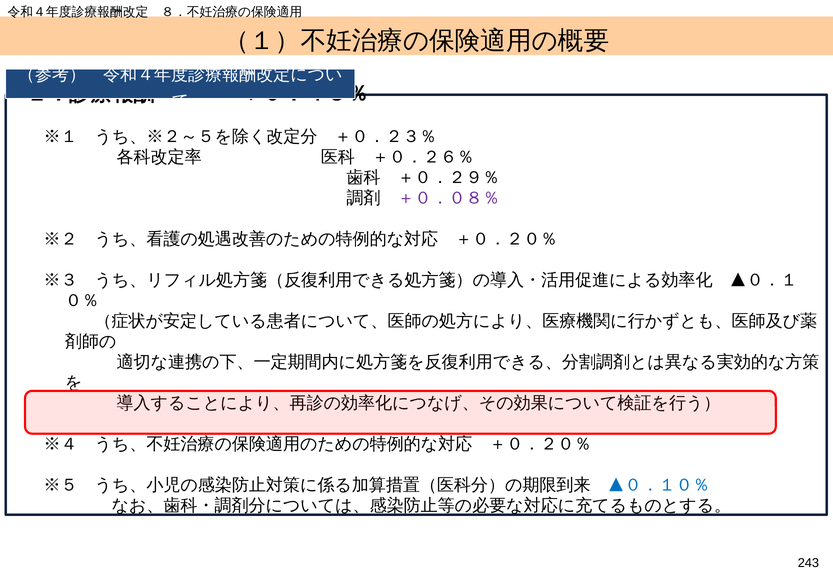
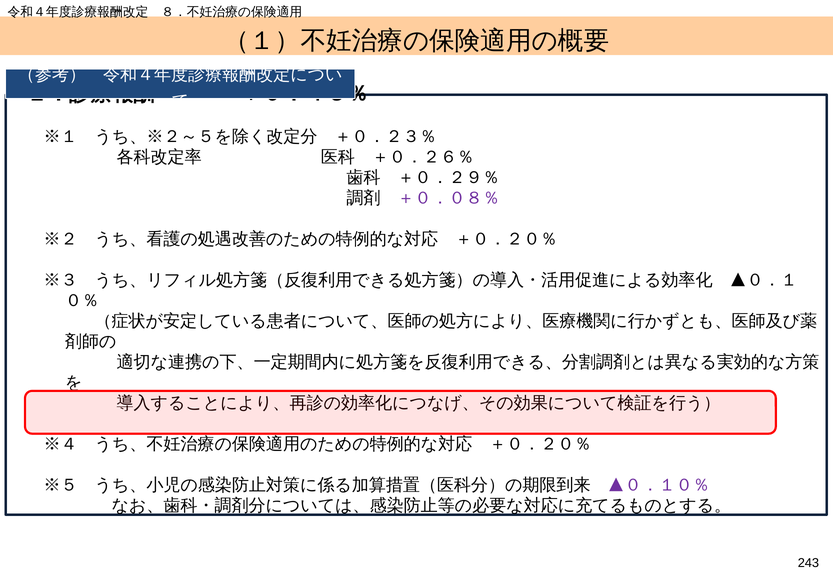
▲０．１０％ colour: blue -> purple
